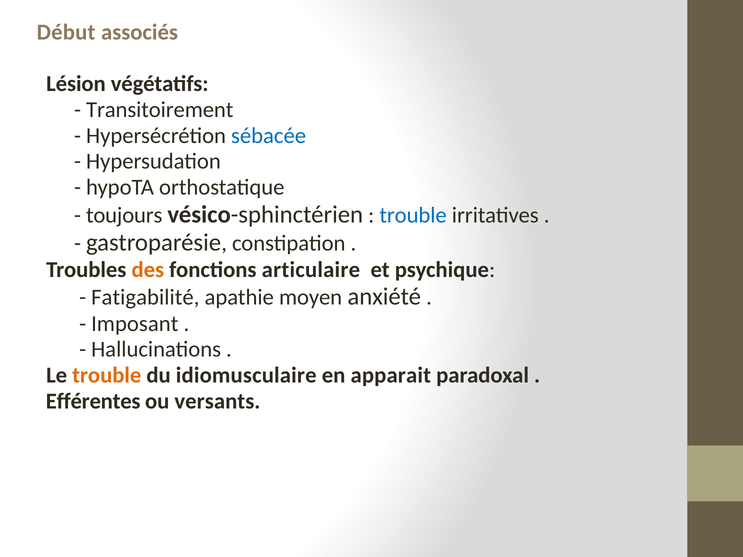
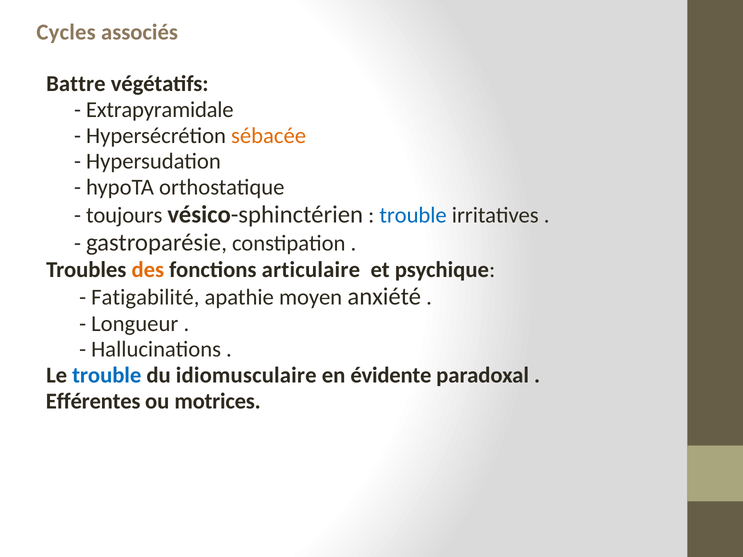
Début: Début -> Cycles
Lésion: Lésion -> Battre
Transitoirement: Transitoirement -> Extrapyramidale
sébacée colour: blue -> orange
Imposant: Imposant -> Longueur
trouble at (107, 375) colour: orange -> blue
apparait: apparait -> évidente
versants: versants -> motrices
